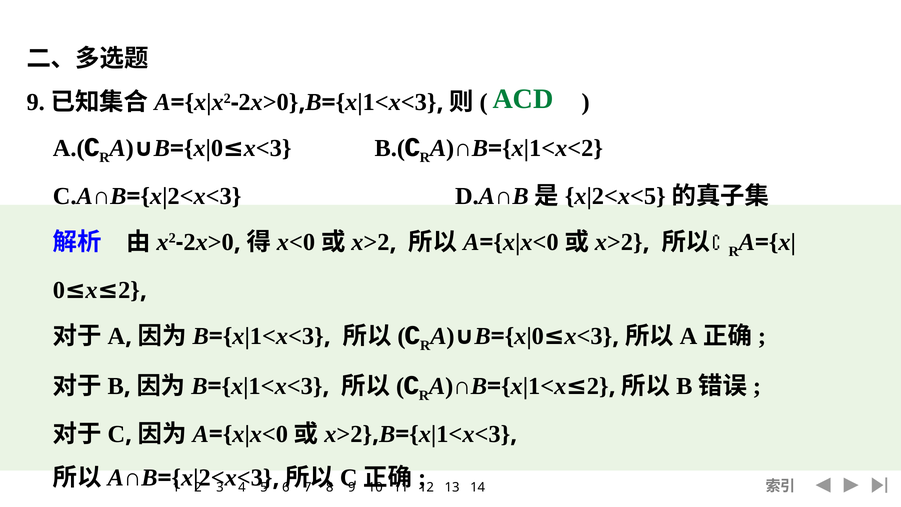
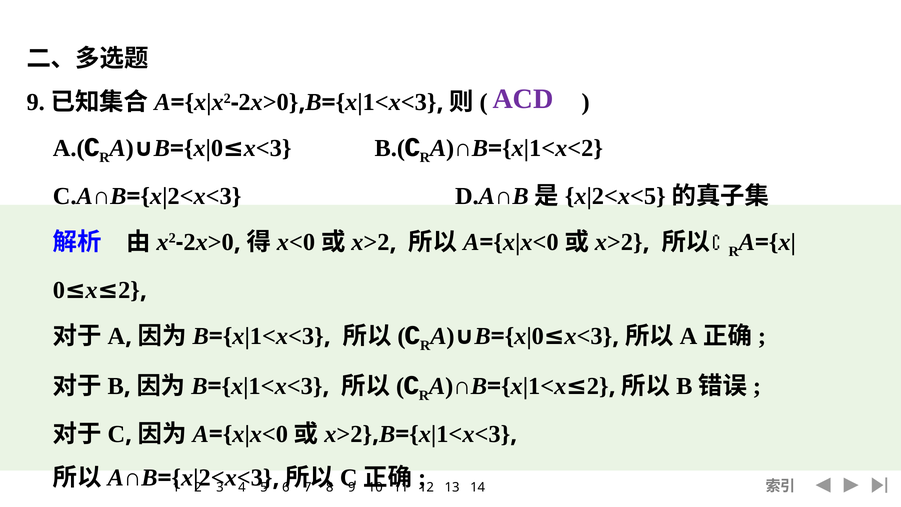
ACD colour: green -> purple
